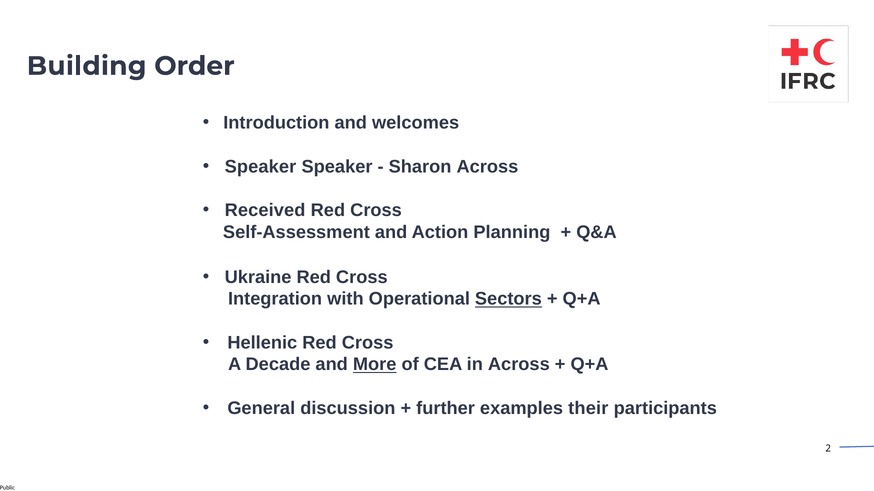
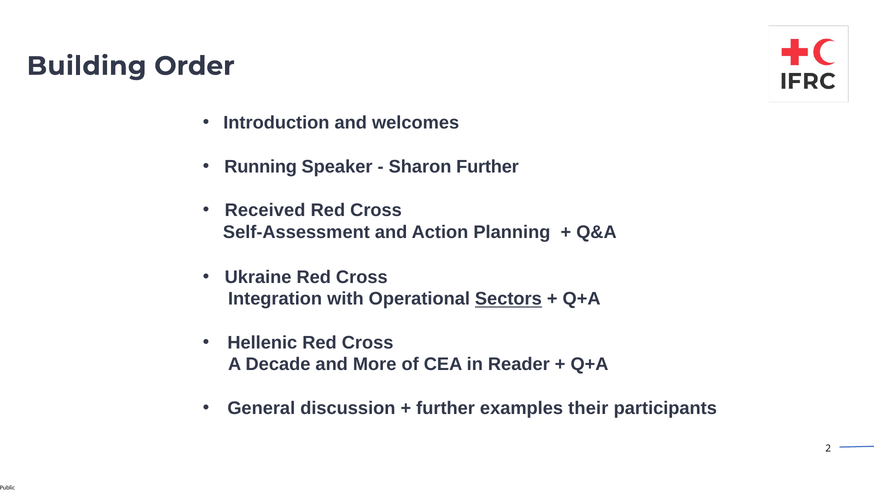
Speaker at (260, 167): Speaker -> Running
Sharon Across: Across -> Further
More underline: present -> none
in Across: Across -> Reader
